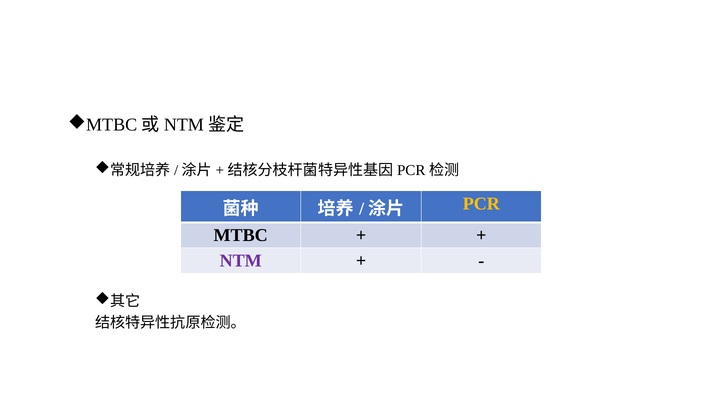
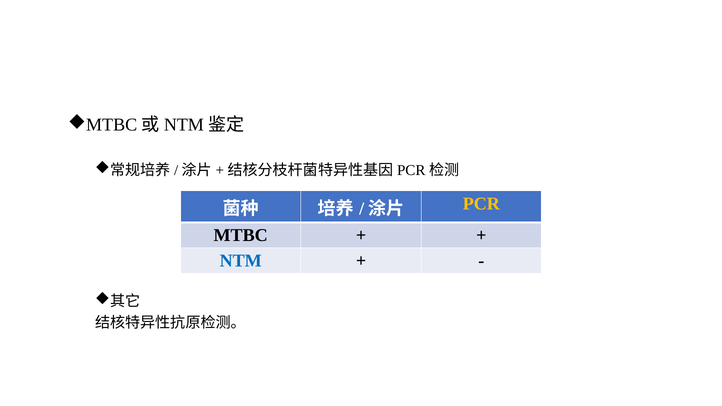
NTM colour: purple -> blue
